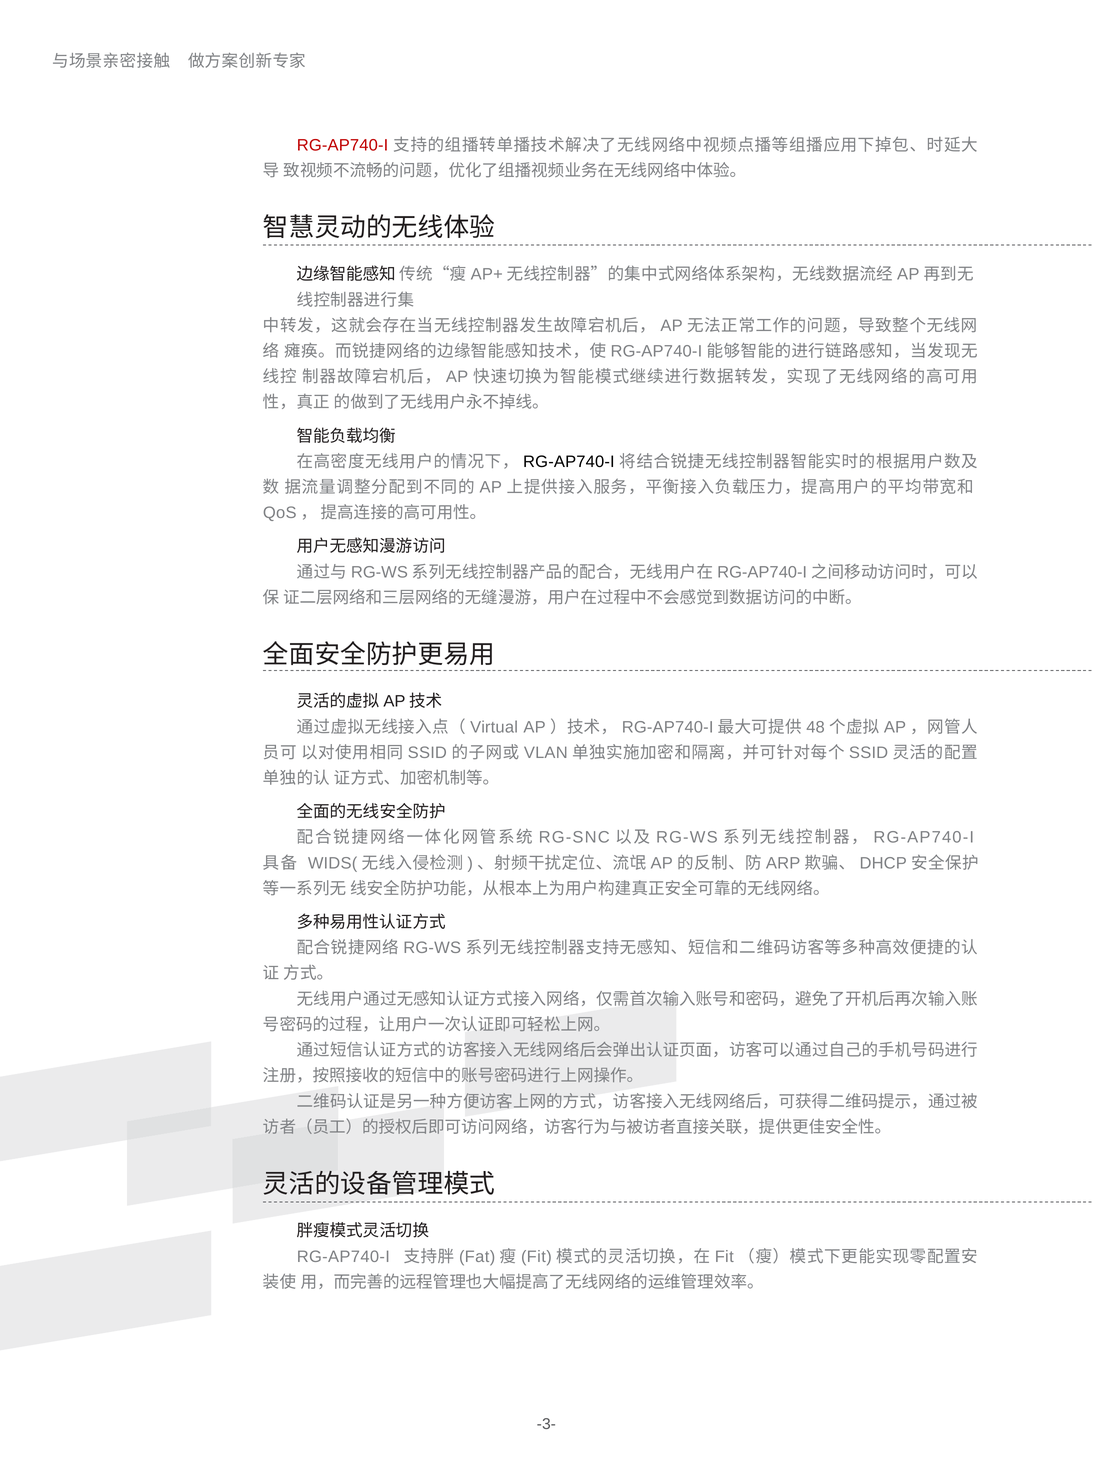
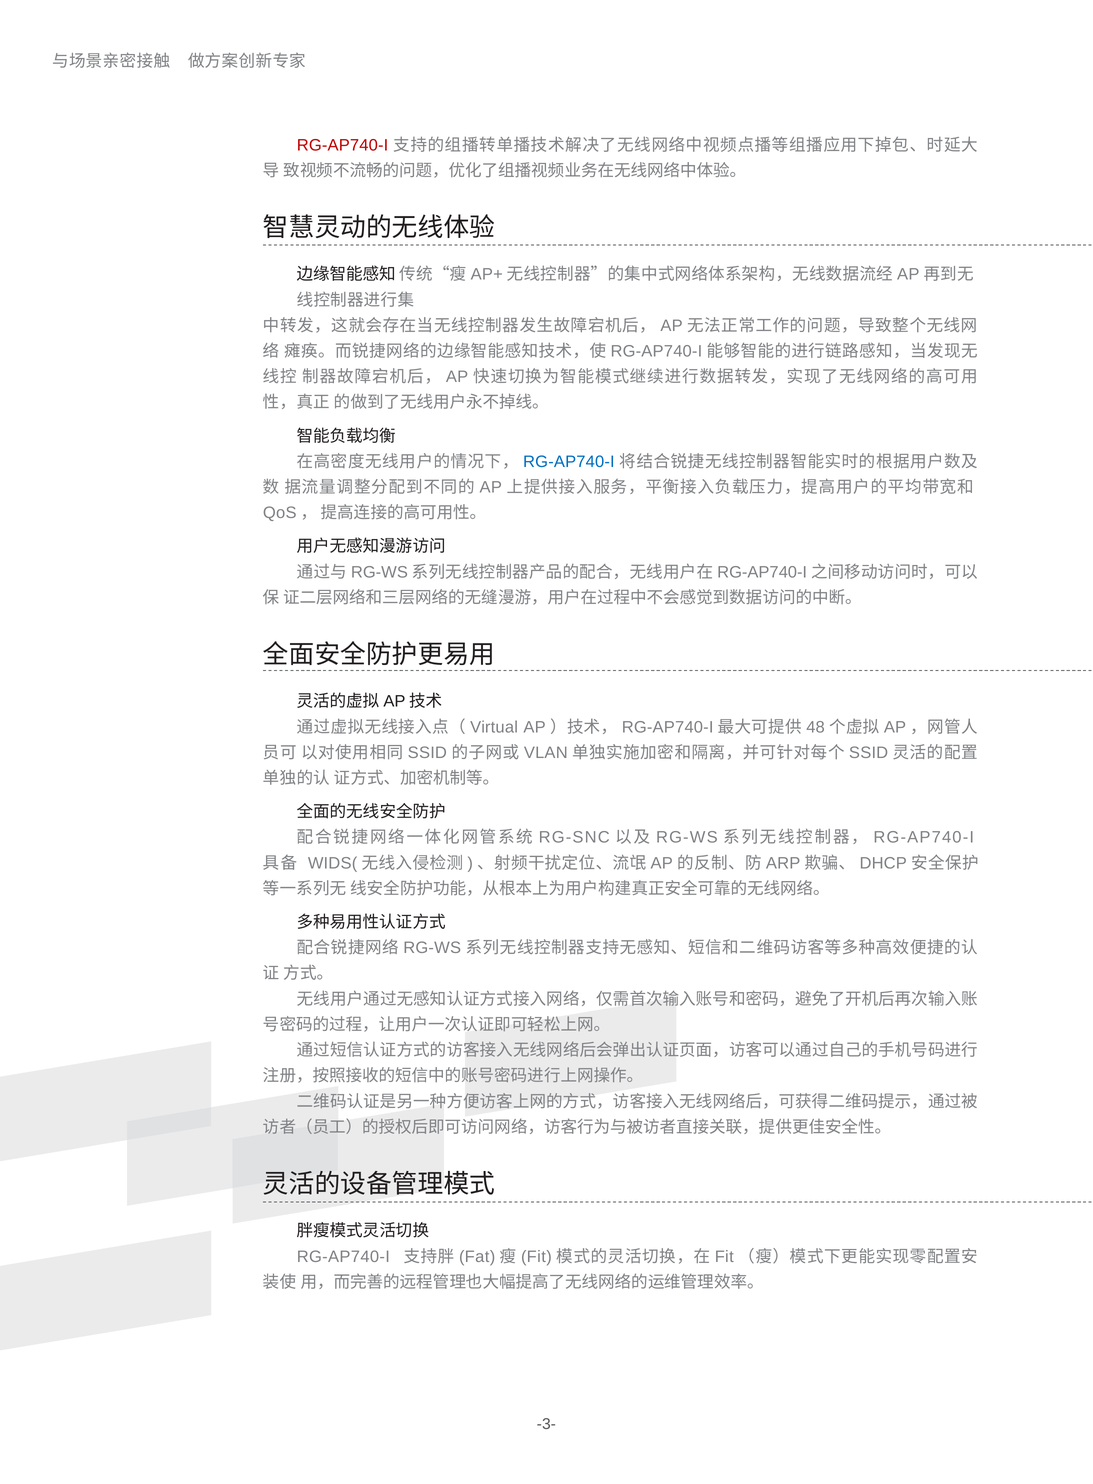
RG-AP740-I at (569, 462) colour: black -> blue
